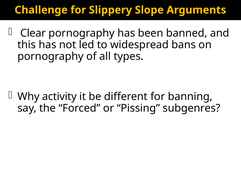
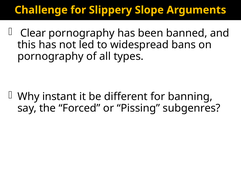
activity: activity -> instant
